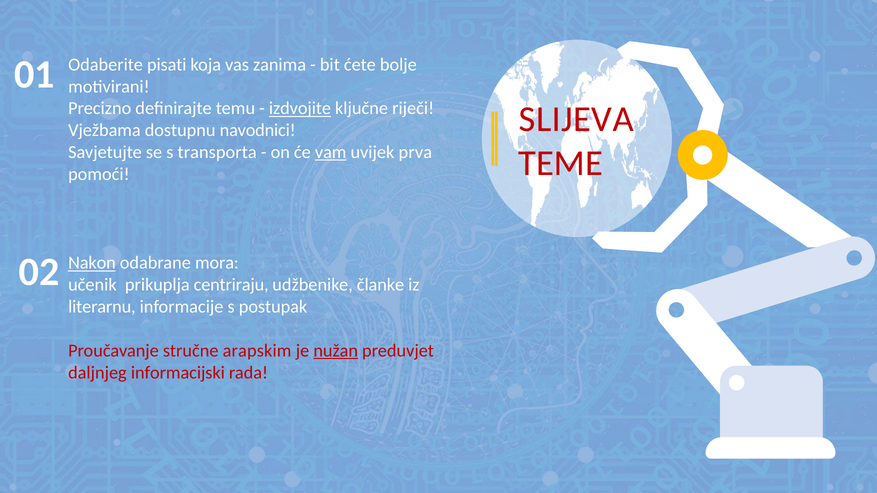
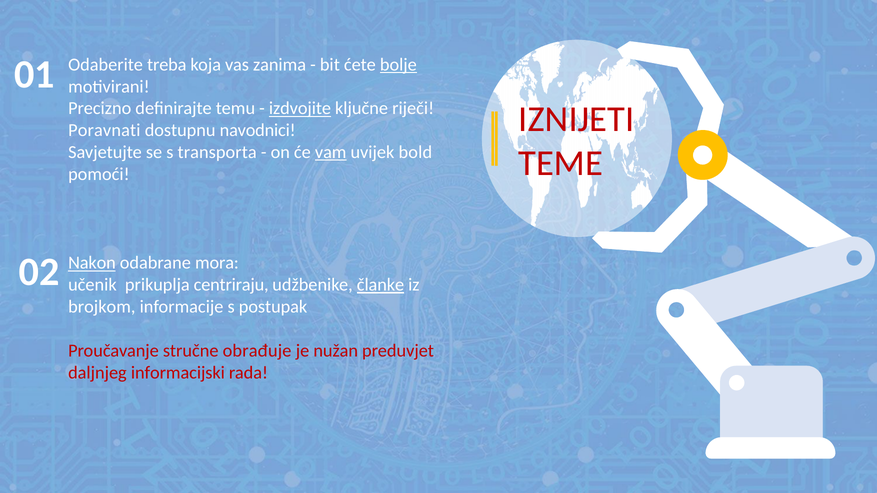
pisati: pisati -> treba
bolje underline: none -> present
SLIJEVA: SLIJEVA -> IZNIJETI
Vježbama: Vježbama -> Poravnati
prva: prva -> bold
članke underline: none -> present
literarnu: literarnu -> brojkom
arapskim: arapskim -> obrađuje
nužan underline: present -> none
